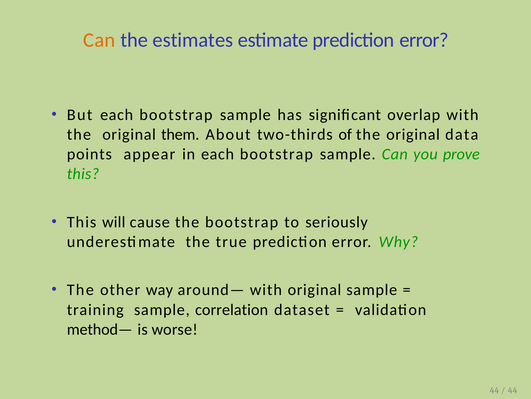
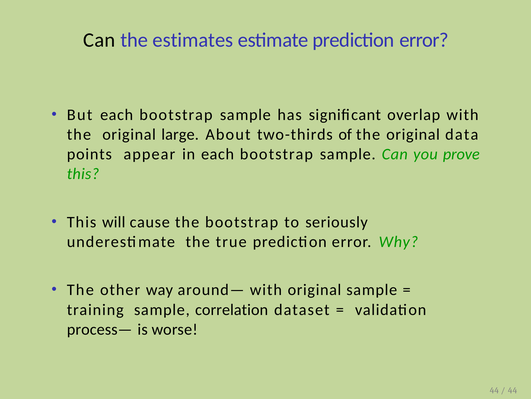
Can at (99, 40) colour: orange -> black
them: them -> large
method—: method— -> process—
